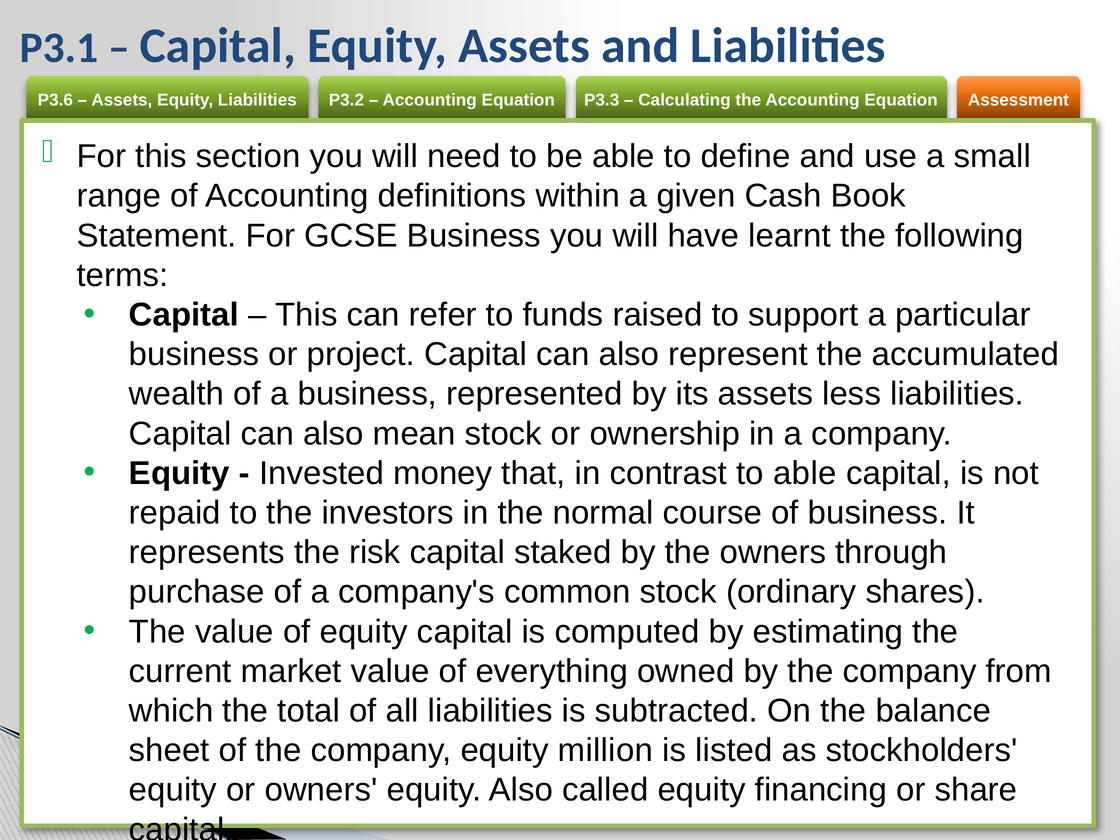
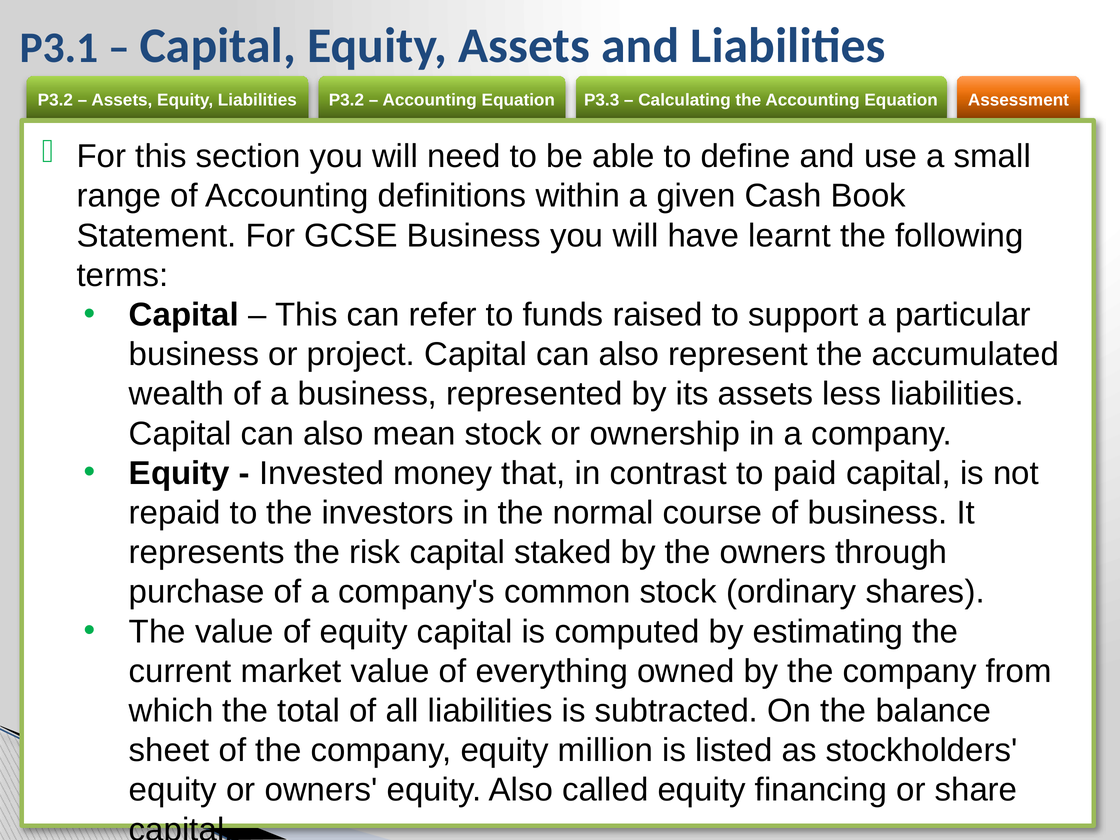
P3.6 at (55, 100): P3.6 -> P3.2
to able: able -> paid
